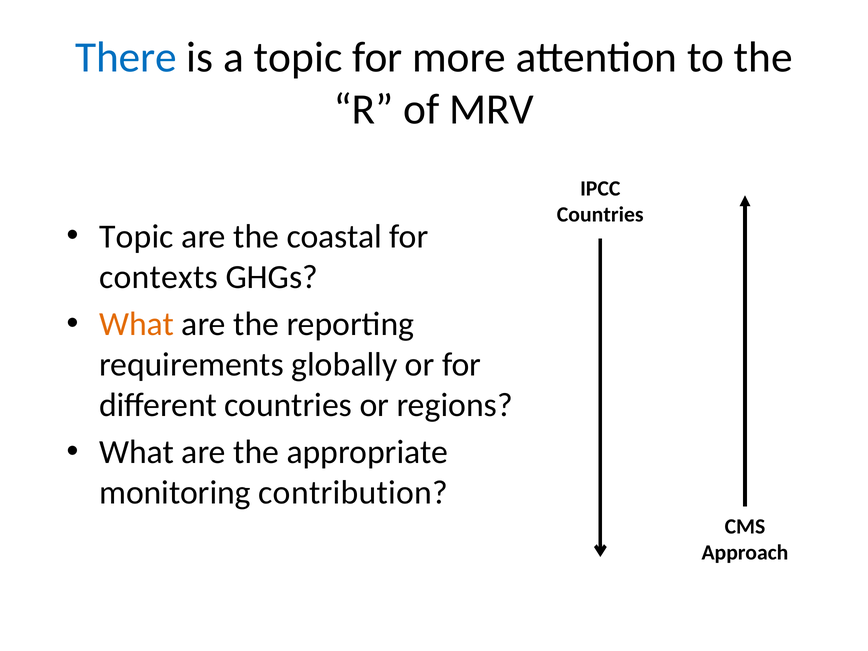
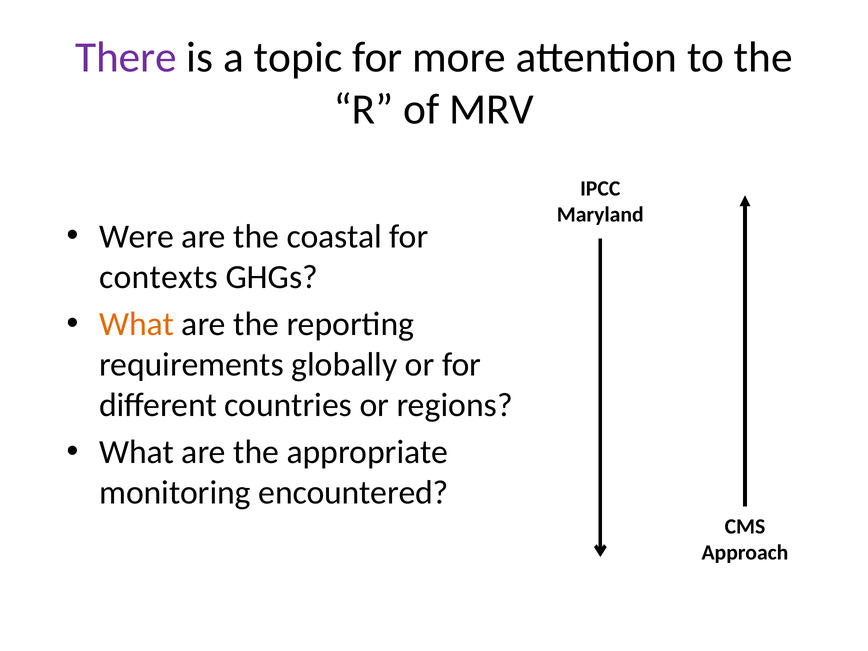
There colour: blue -> purple
Countries at (600, 214): Countries -> Maryland
Topic at (136, 237): Topic -> Were
contribution: contribution -> encountered
